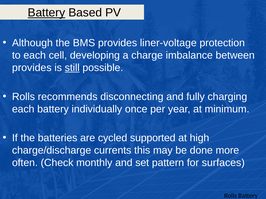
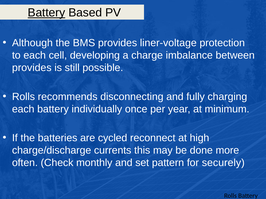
still underline: present -> none
supported: supported -> reconnect
surfaces: surfaces -> securely
